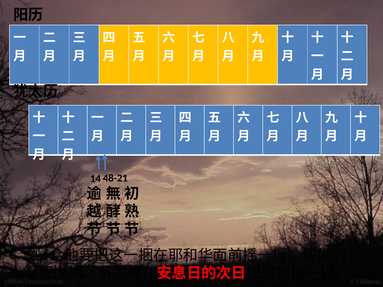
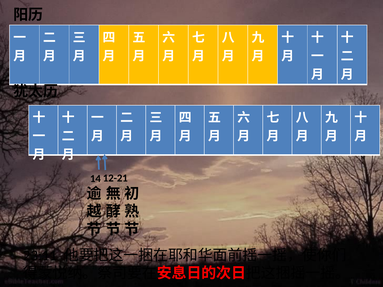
48-21: 48-21 -> 12-21
